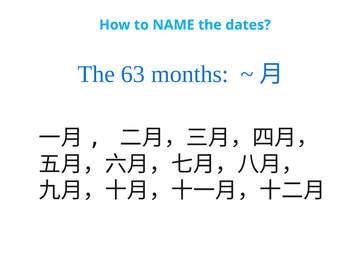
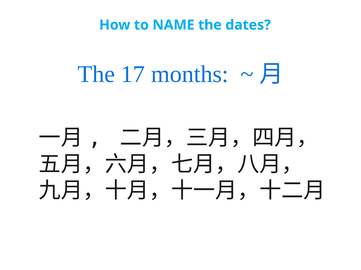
63: 63 -> 17
